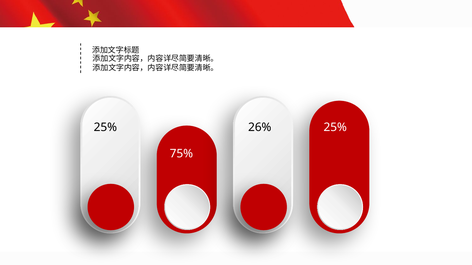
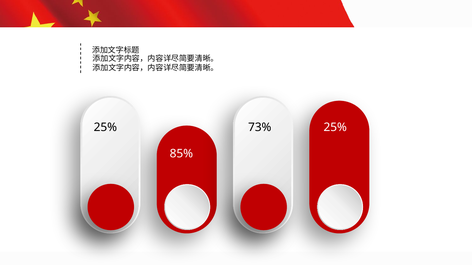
26%: 26% -> 73%
75%: 75% -> 85%
